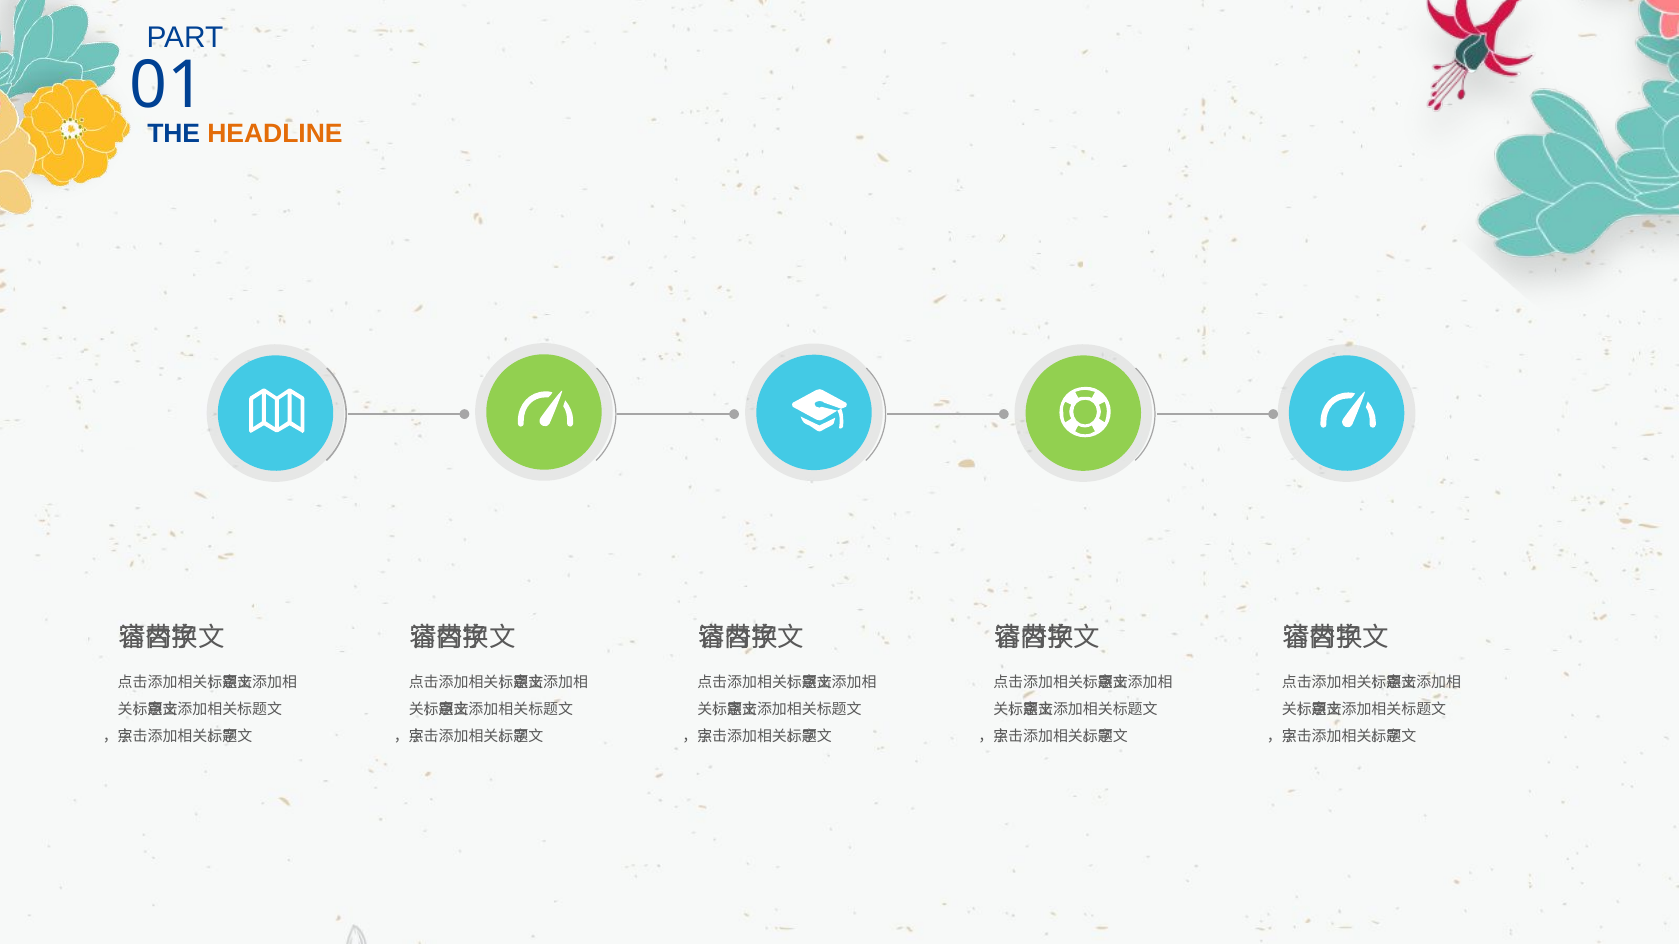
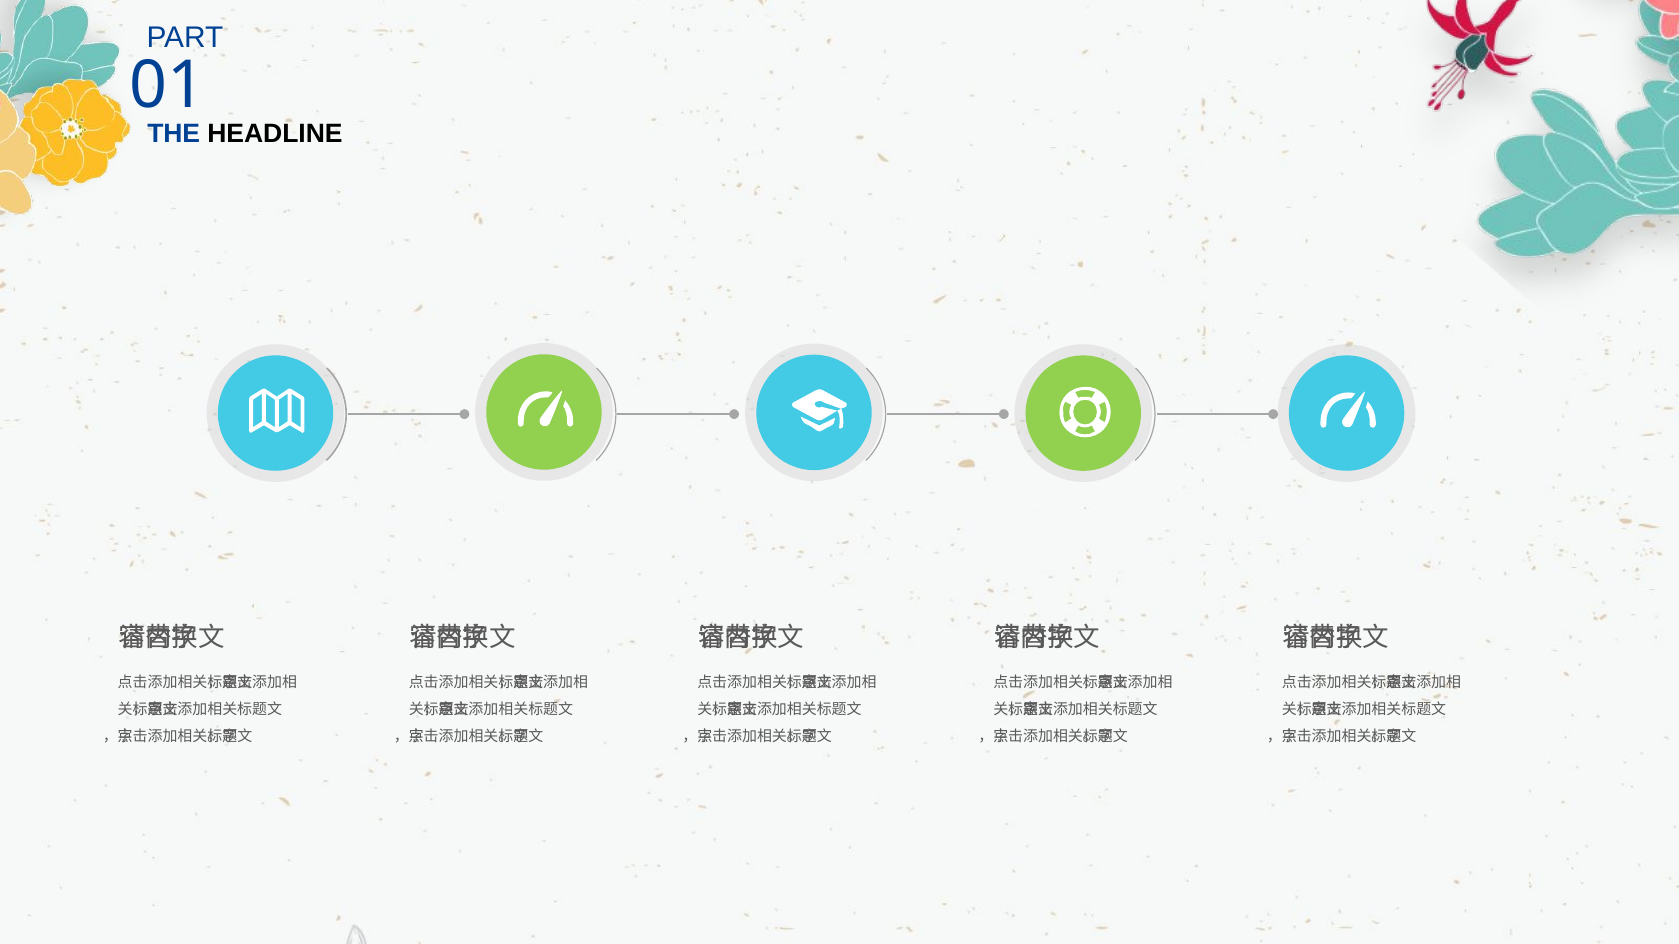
HEADLINE colour: orange -> black
